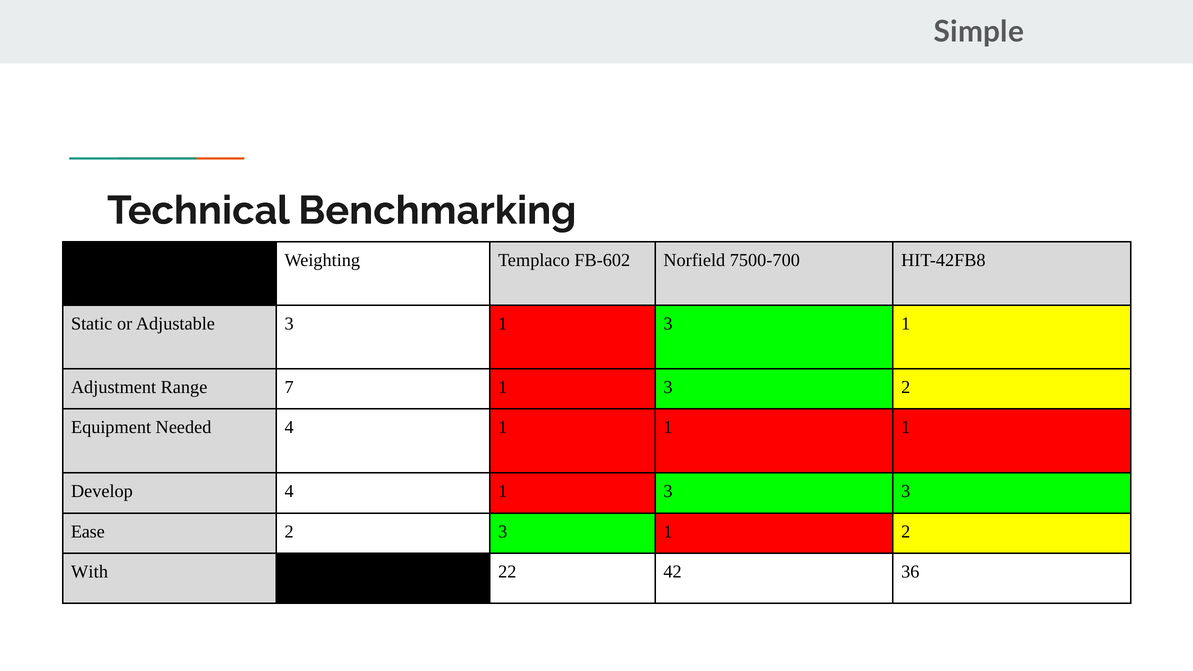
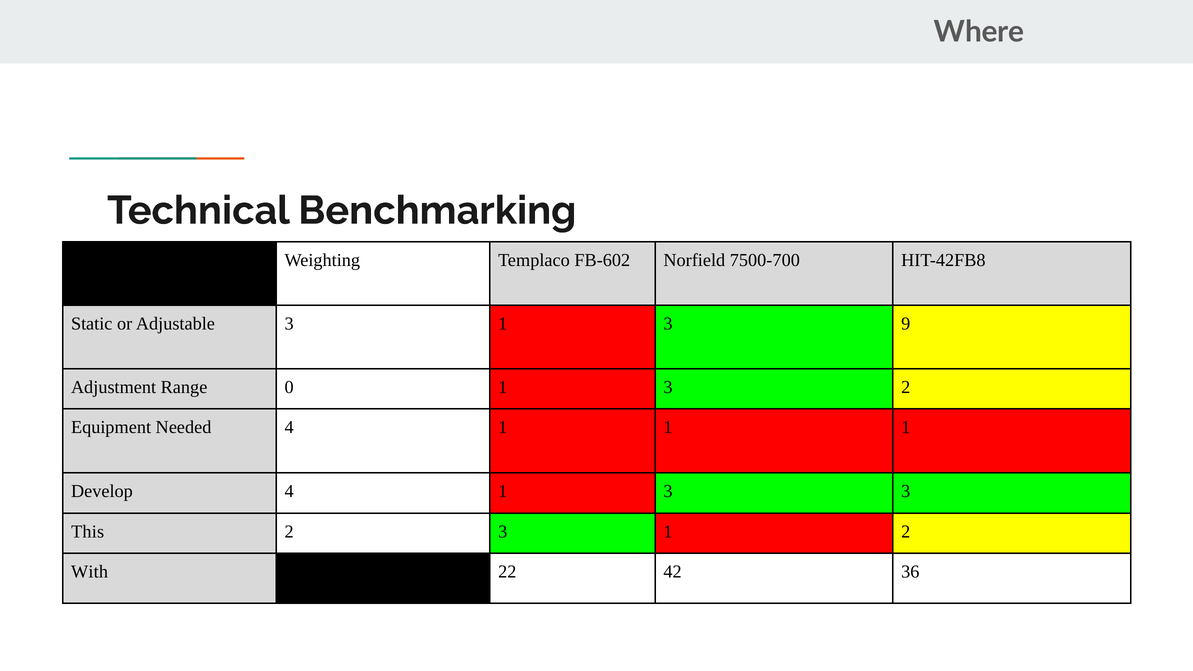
Simple: Simple -> Where
1 3 1: 1 -> 9
7: 7 -> 0
Ease: Ease -> This
